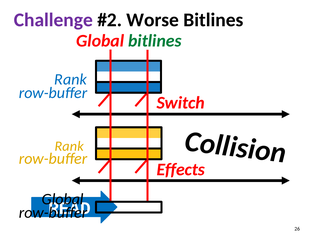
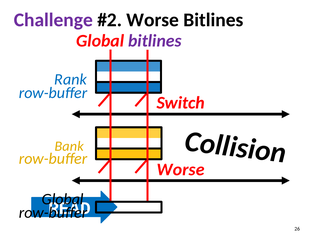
bitlines at (155, 41) colour: green -> purple
Rank at (69, 146): Rank -> Bank
Effects at (181, 170): Effects -> Worse
